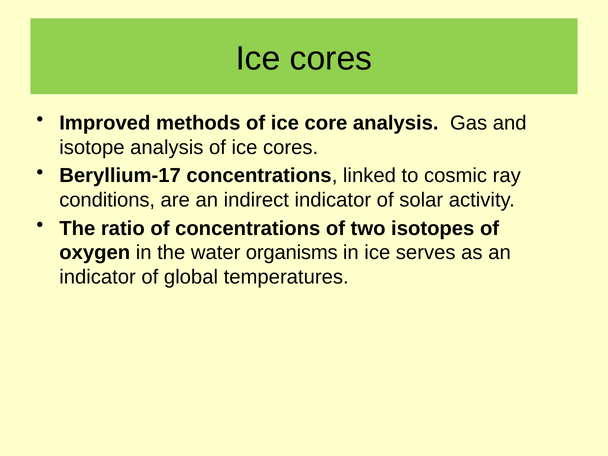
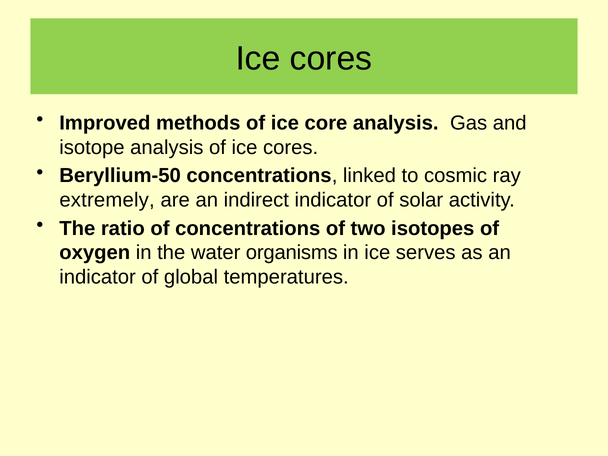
Beryllium-17: Beryllium-17 -> Beryllium-50
conditions: conditions -> extremely
